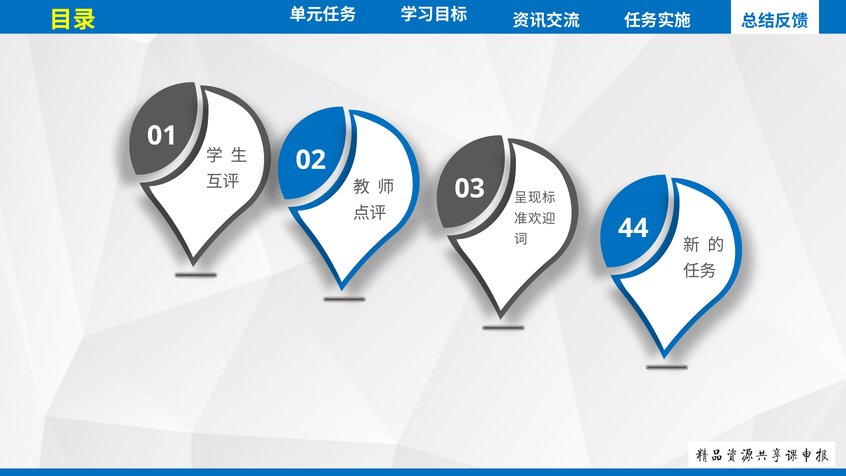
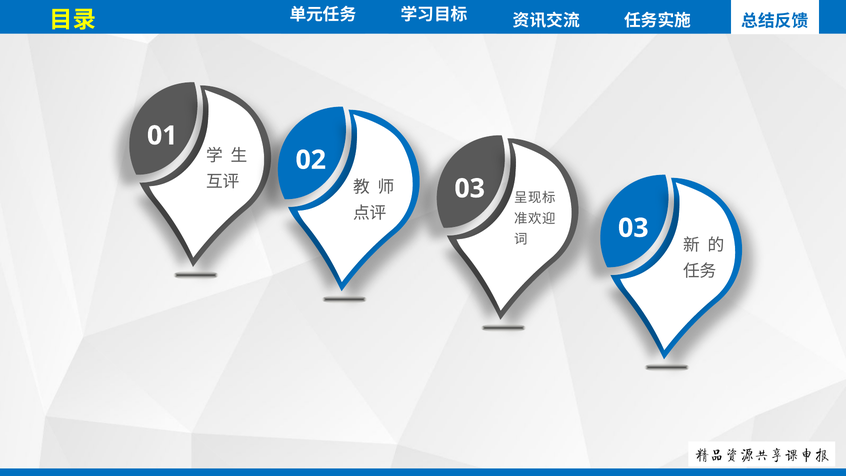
44 at (633, 228): 44 -> 03
